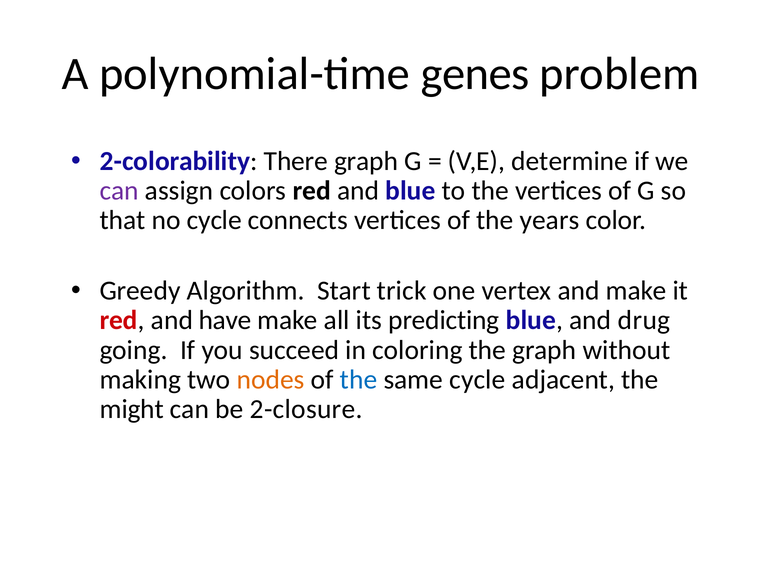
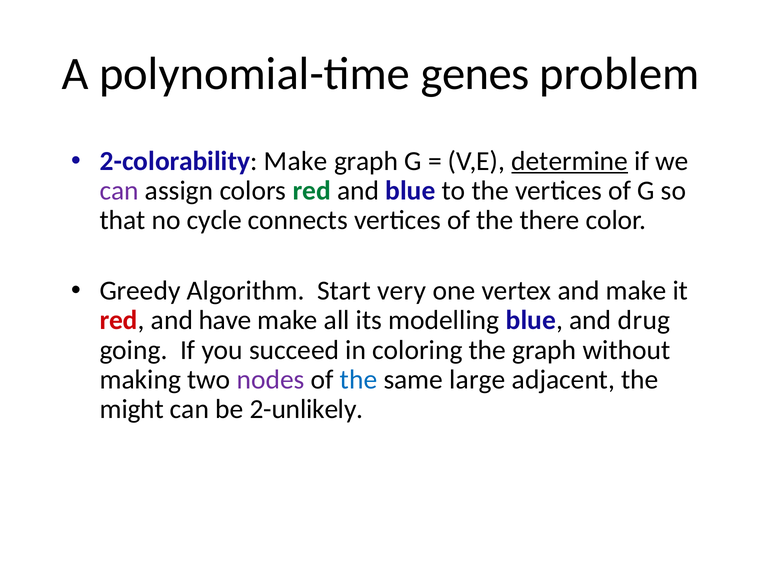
2-colorability There: There -> Make
determine underline: none -> present
red at (312, 191) colour: black -> green
years: years -> there
trick: trick -> very
predicting: predicting -> modelling
nodes colour: orange -> purple
same cycle: cycle -> large
2-closure: 2-closure -> 2-unlikely
